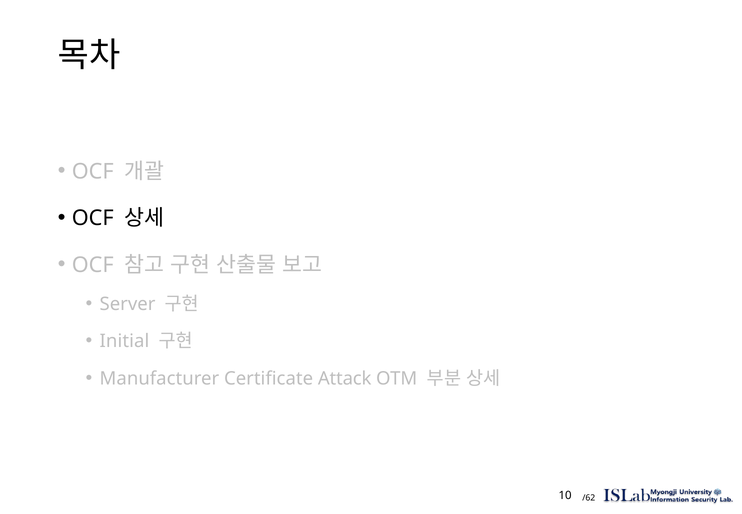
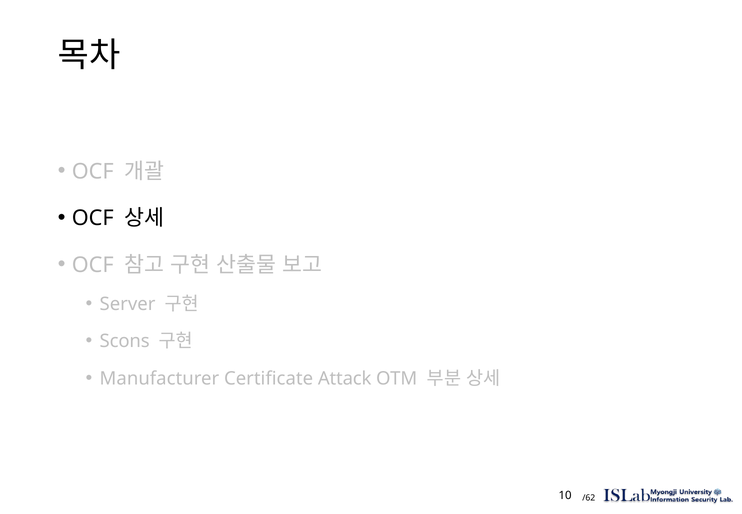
Initial: Initial -> Scons
